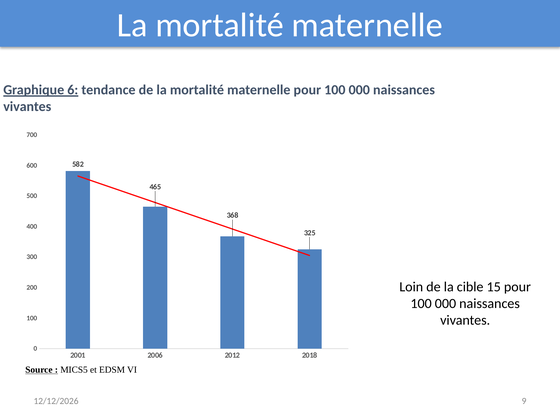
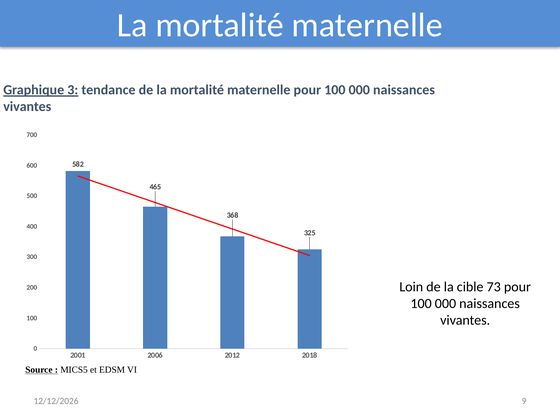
6: 6 -> 3
15: 15 -> 73
